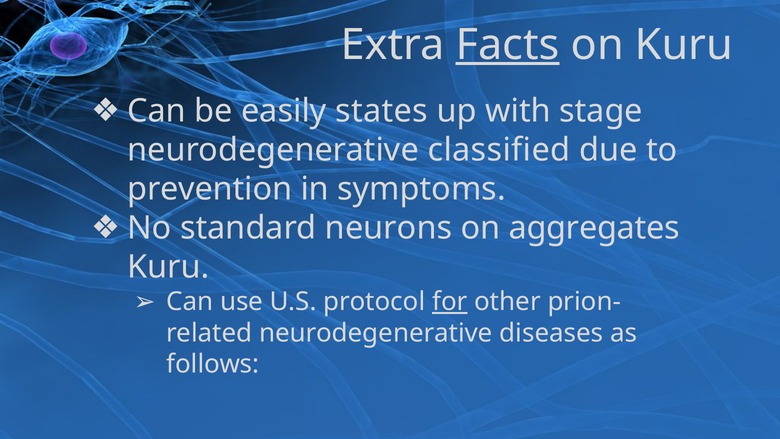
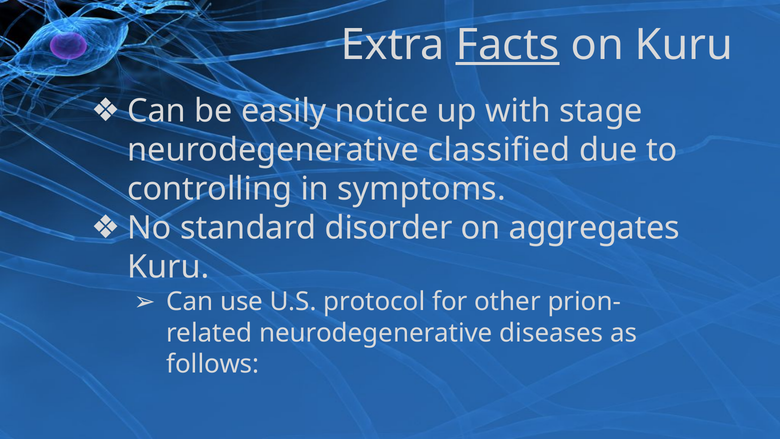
states: states -> notice
prevention: prevention -> controlling
neurons: neurons -> disorder
for underline: present -> none
